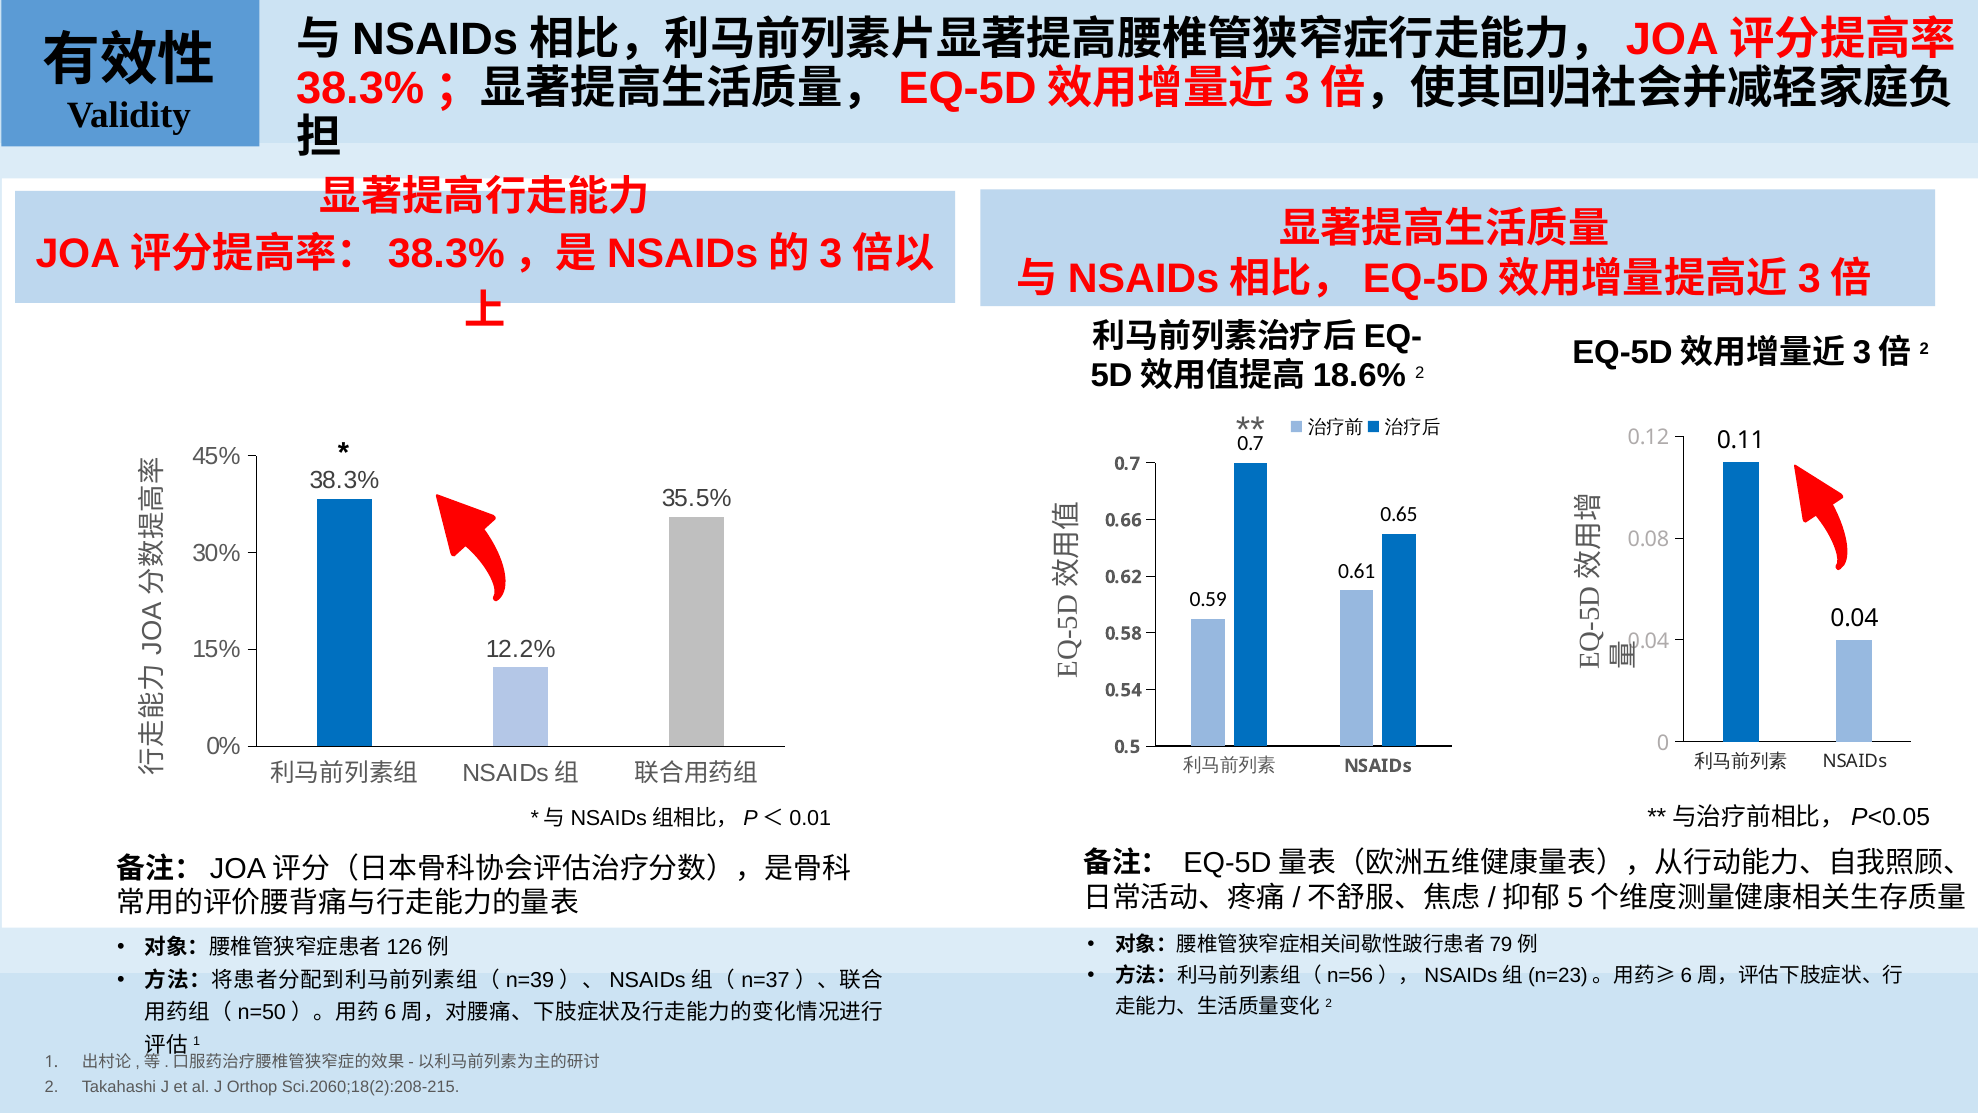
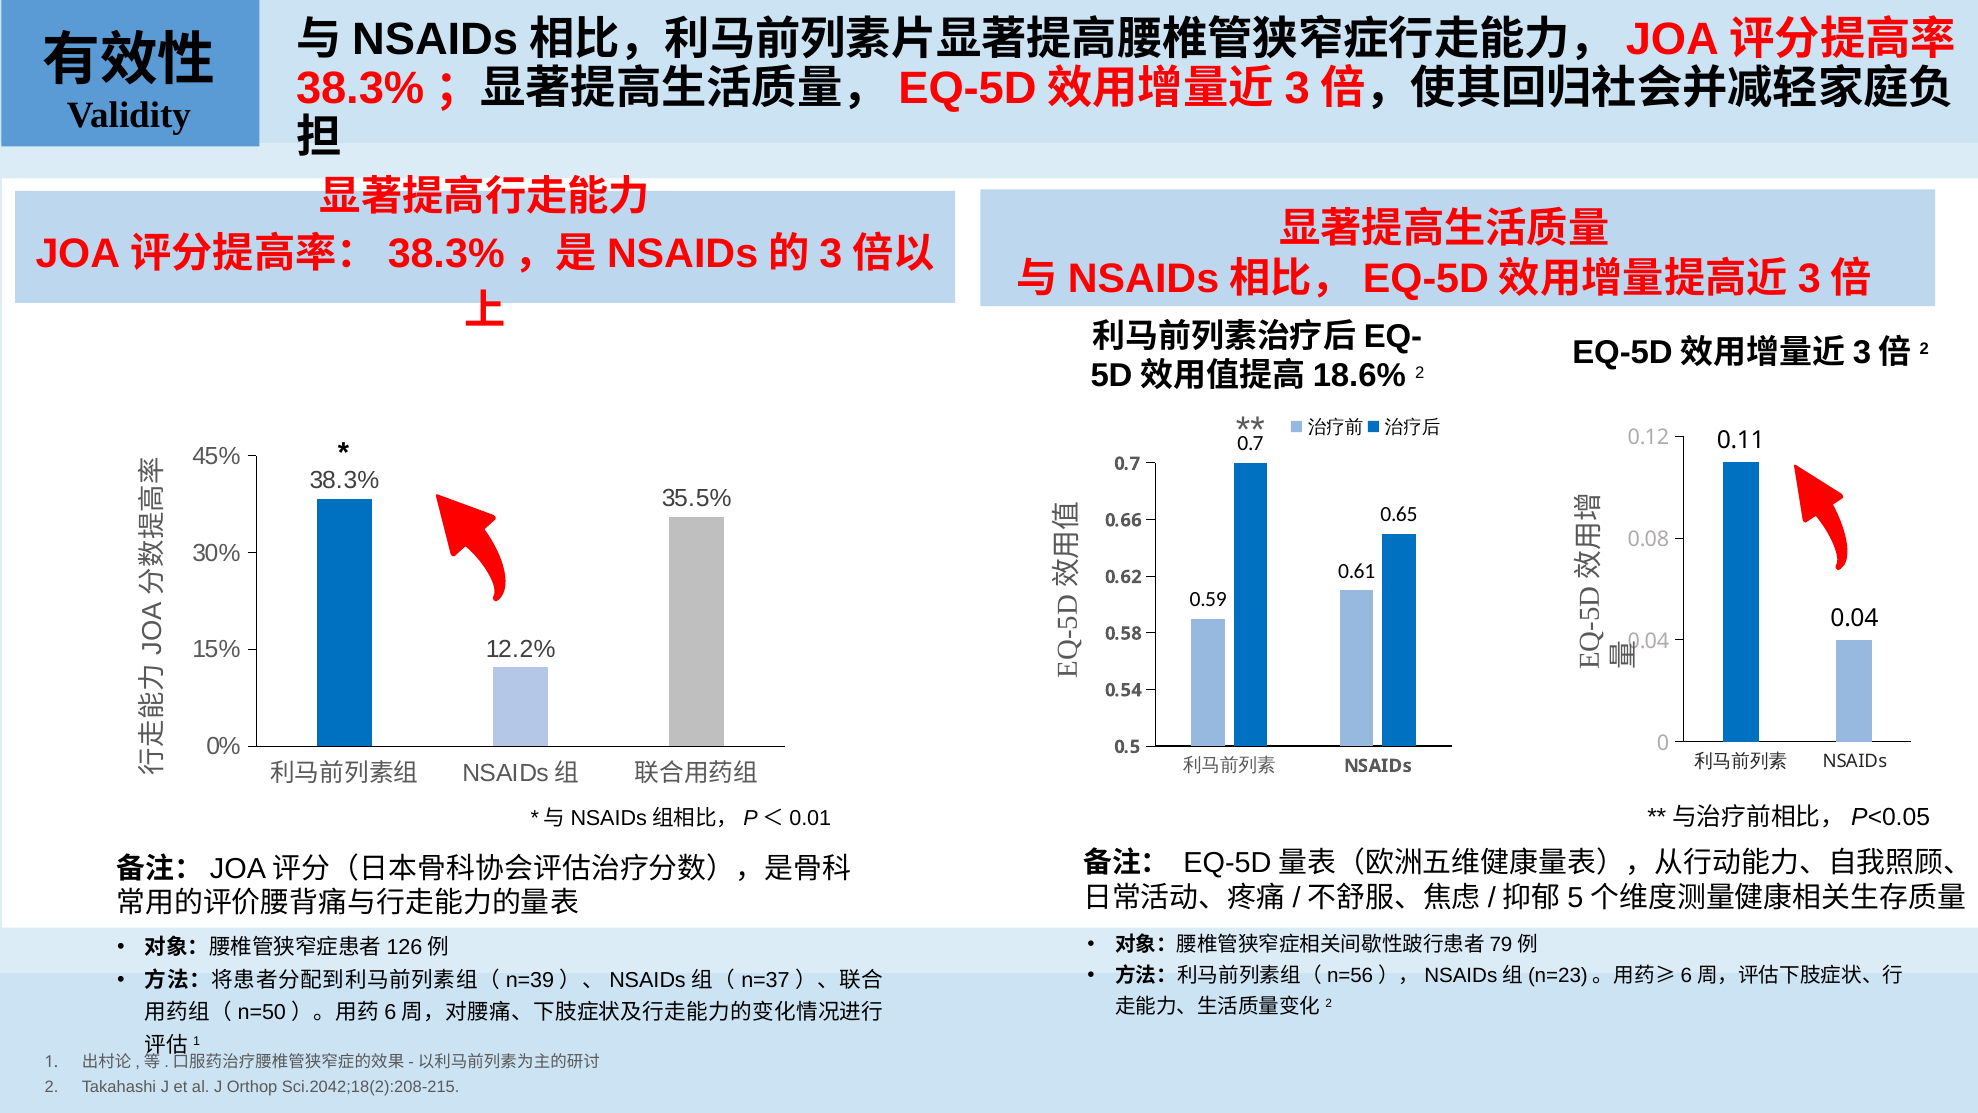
Sci.2060;18(2):208-215: Sci.2060;18(2):208-215 -> Sci.2042;18(2):208-215
